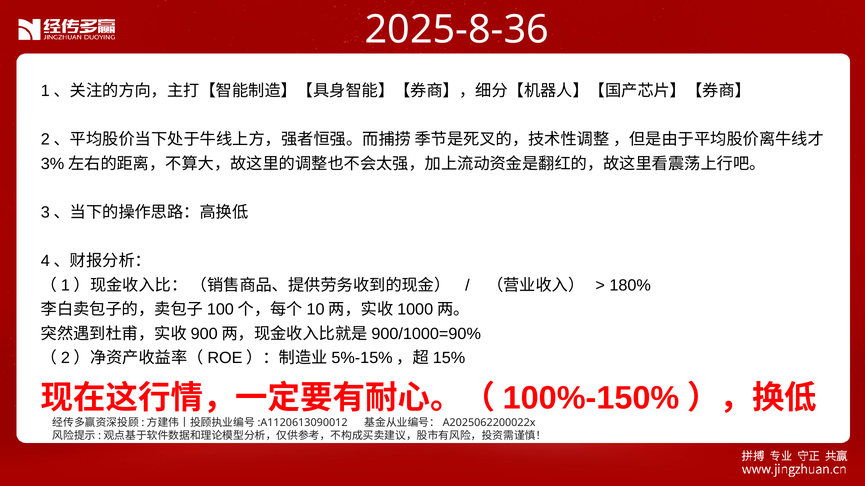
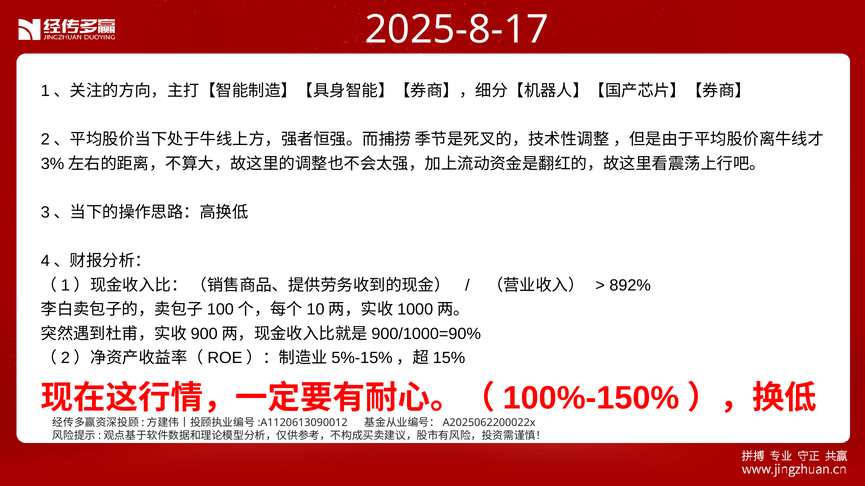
2025-8-36: 2025-8-36 -> 2025-8-17
180%: 180% -> 892%
